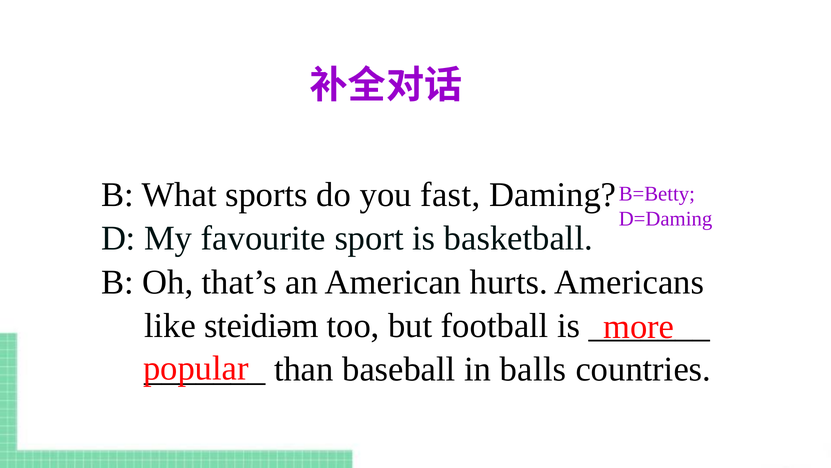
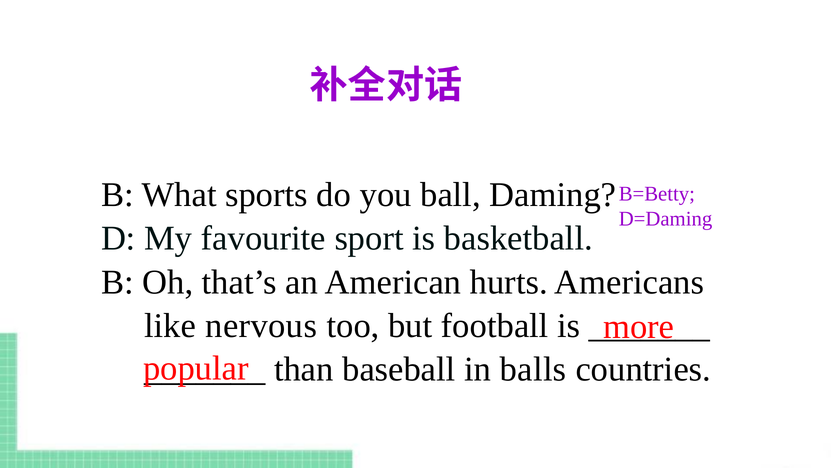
fast: fast -> ball
steidiəm: steidiəm -> nervous
